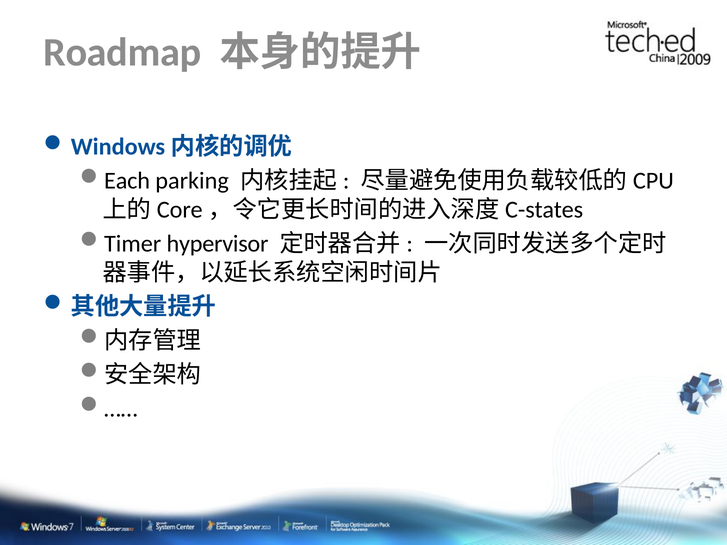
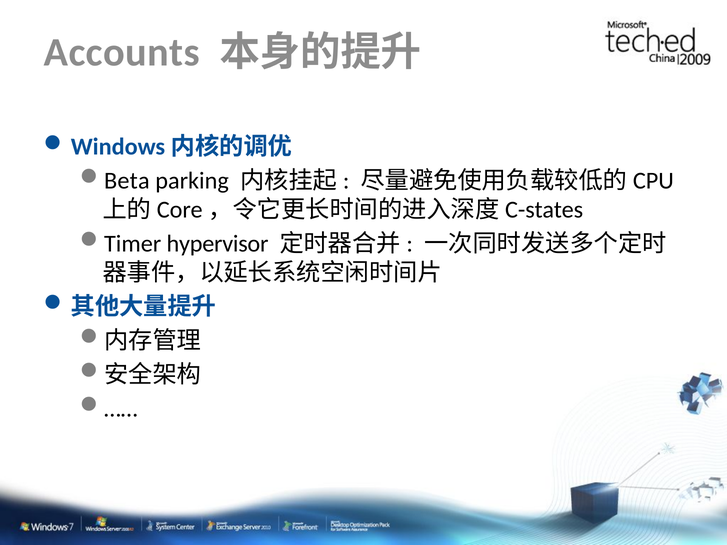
Roadmap: Roadmap -> Accounts
Each: Each -> Beta
